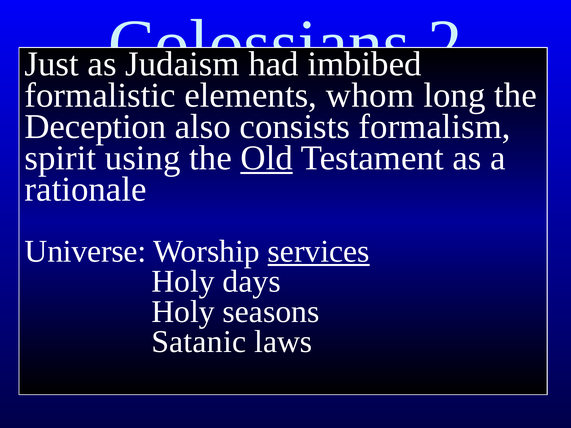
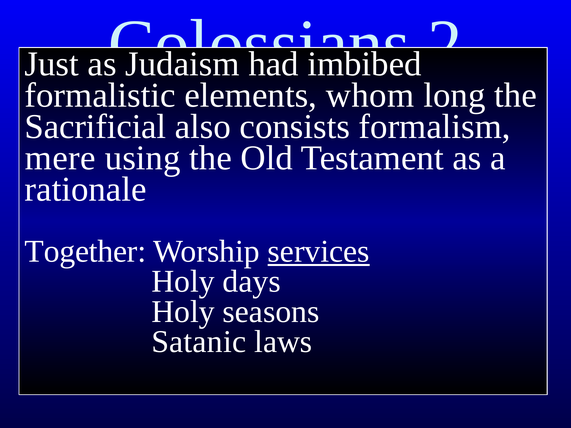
Deception: Deception -> Sacrificial
spirit: spirit -> mere
Old underline: present -> none
Universe: Universe -> Together
